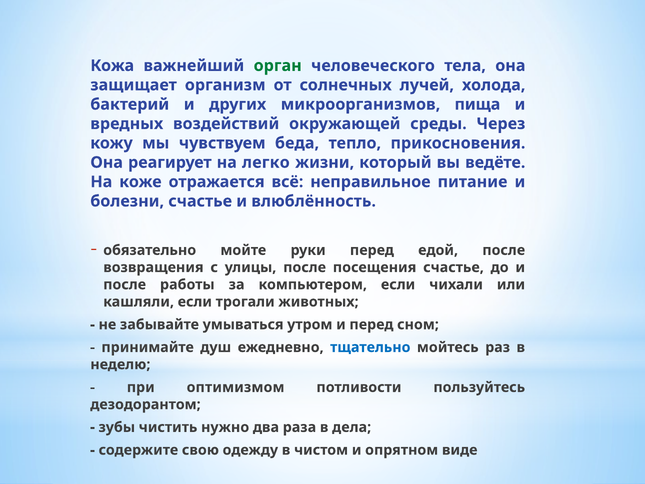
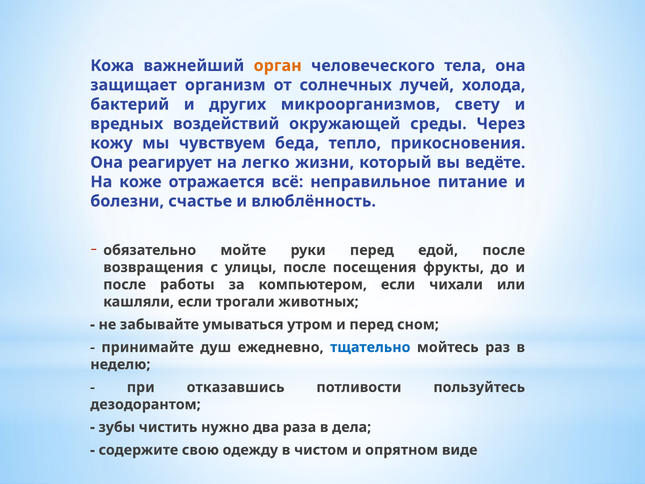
орган colour: green -> orange
пища: пища -> свету
посещения счастье: счастье -> фрукты
оптимизмом: оптимизмом -> отказавшись
